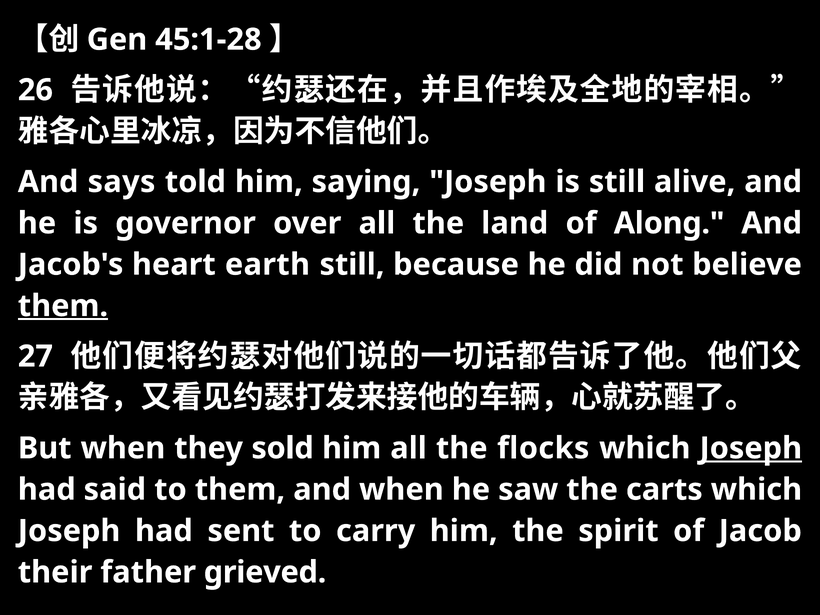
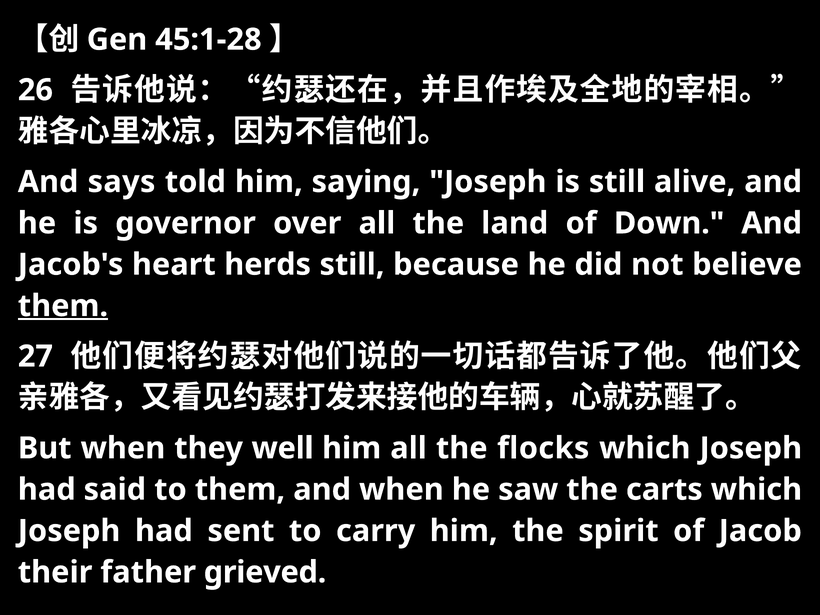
Along: Along -> Down
earth: earth -> herds
sold: sold -> well
Joseph at (751, 448) underline: present -> none
